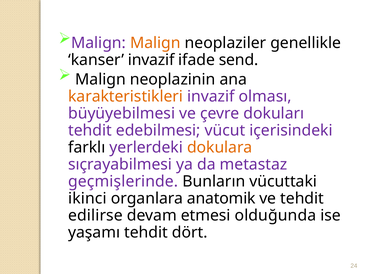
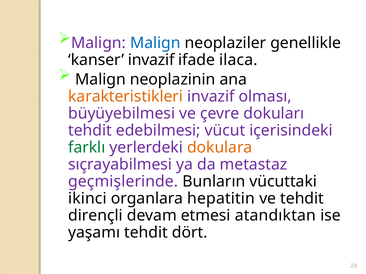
Malign at (155, 43) colour: orange -> blue
send: send -> ilaca
farklı colour: black -> green
anatomik: anatomik -> hepatitin
edilirse: edilirse -> dirençli
olduğunda: olduğunda -> atandıktan
